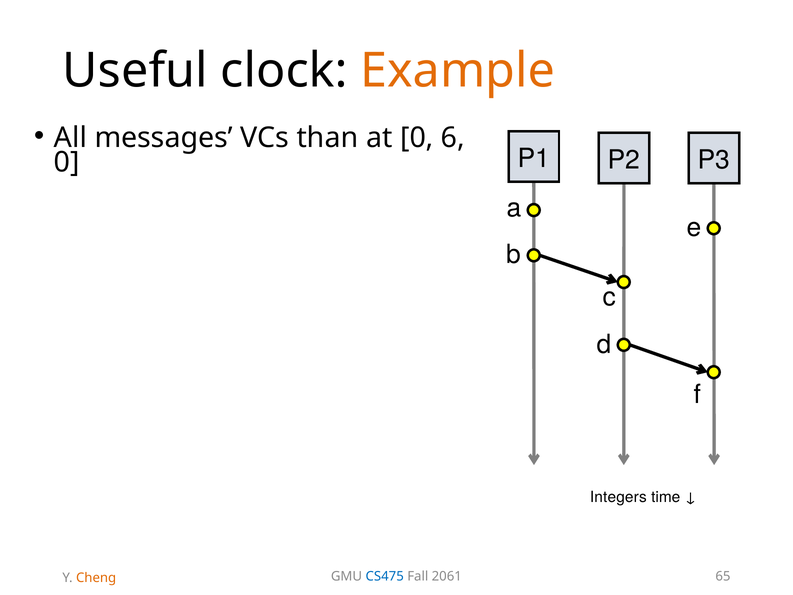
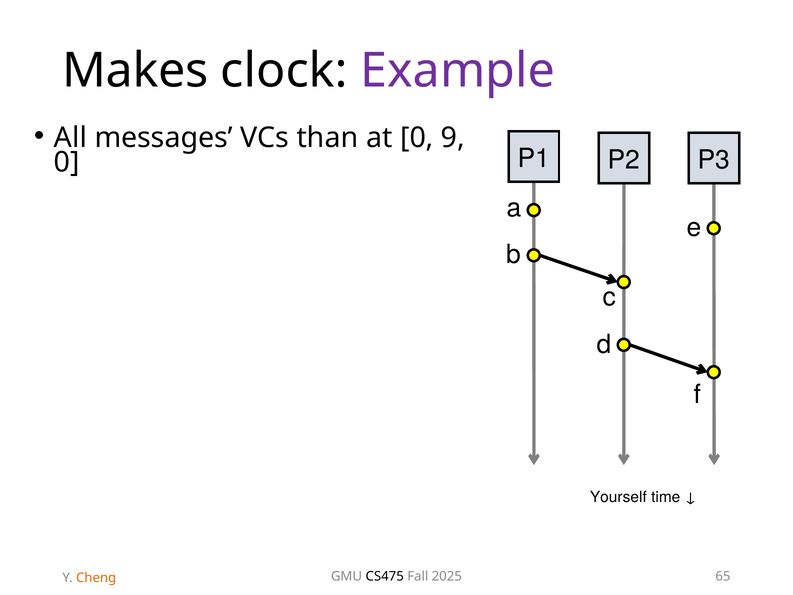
Useful: Useful -> Makes
Example colour: orange -> purple
6: 6 -> 9
Integers: Integers -> Yourself
CS475 colour: blue -> black
2061: 2061 -> 2025
